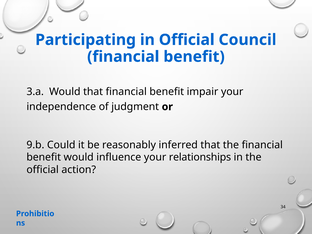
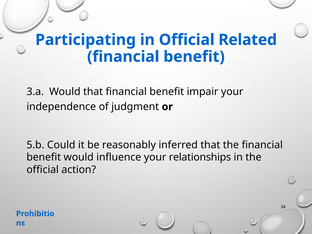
Council: Council -> Related
9.b: 9.b -> 5.b
